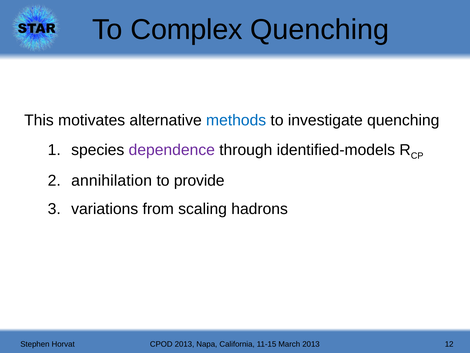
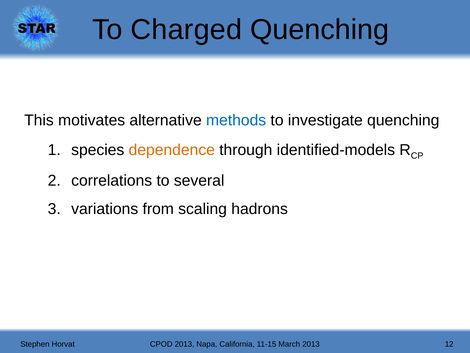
Complex: Complex -> Charged
dependence colour: purple -> orange
annihilation: annihilation -> correlations
provide: provide -> several
